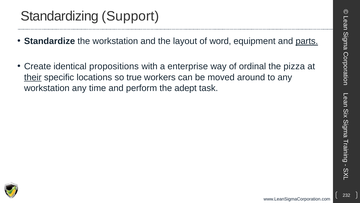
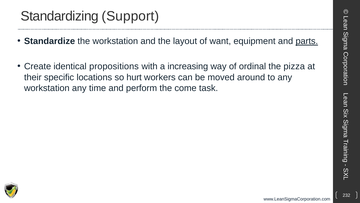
word: word -> want
enterprise: enterprise -> increasing
their underline: present -> none
true: true -> hurt
adept: adept -> come
